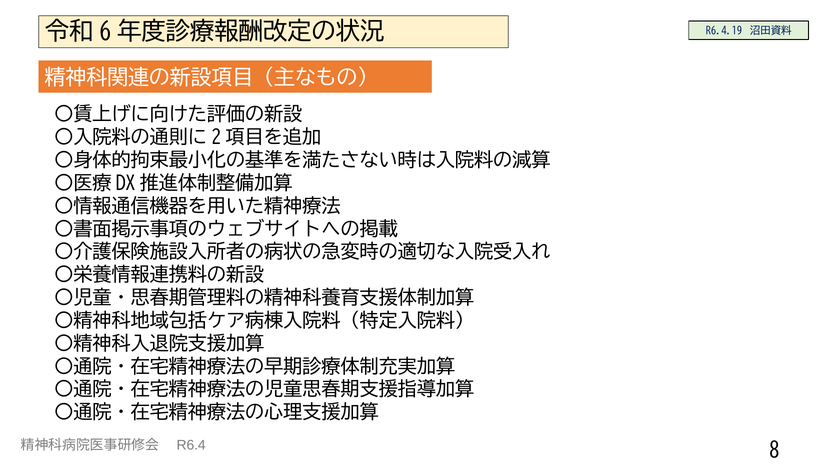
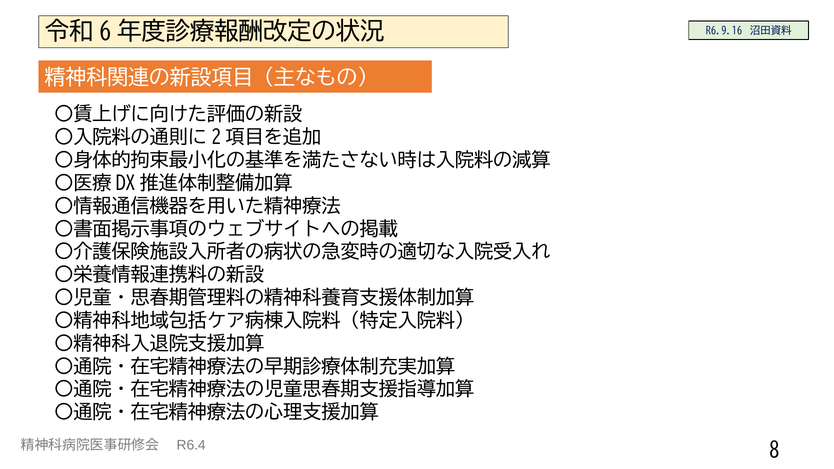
R6.4.19: R6.4.19 -> R6.9.16
